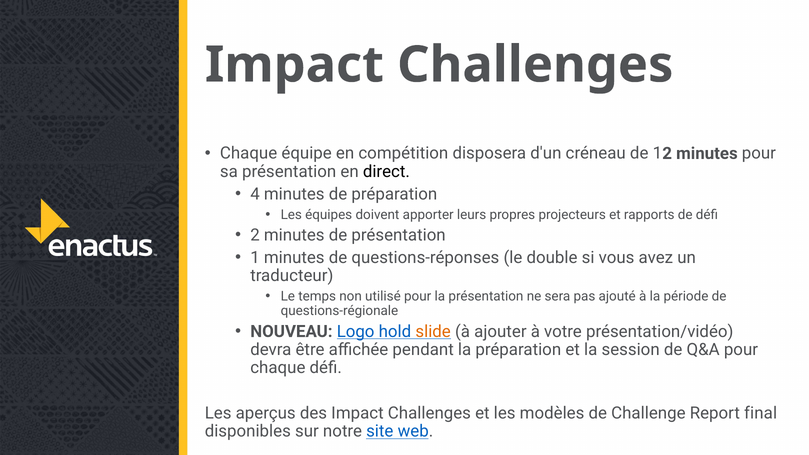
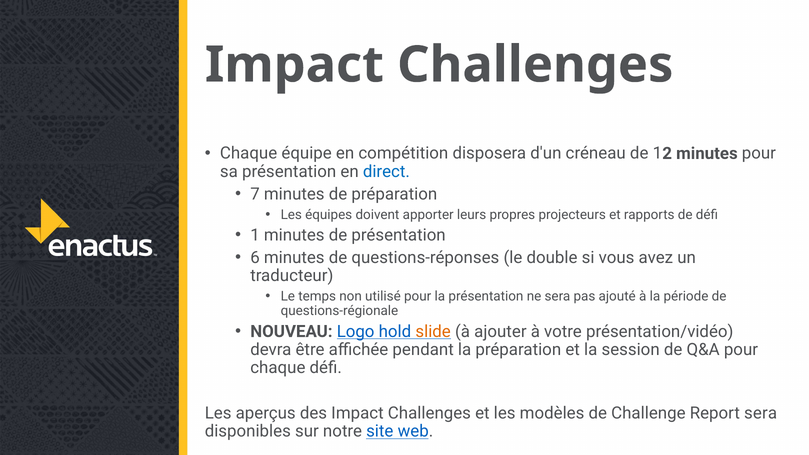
direct colour: black -> blue
4: 4 -> 7
2: 2 -> 1
1: 1 -> 6
Report final: final -> sera
